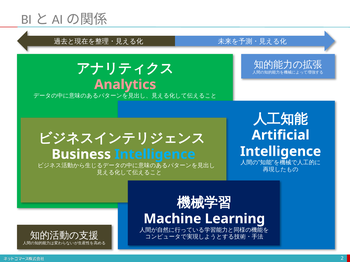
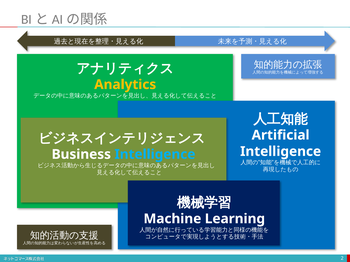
Analytics colour: pink -> yellow
